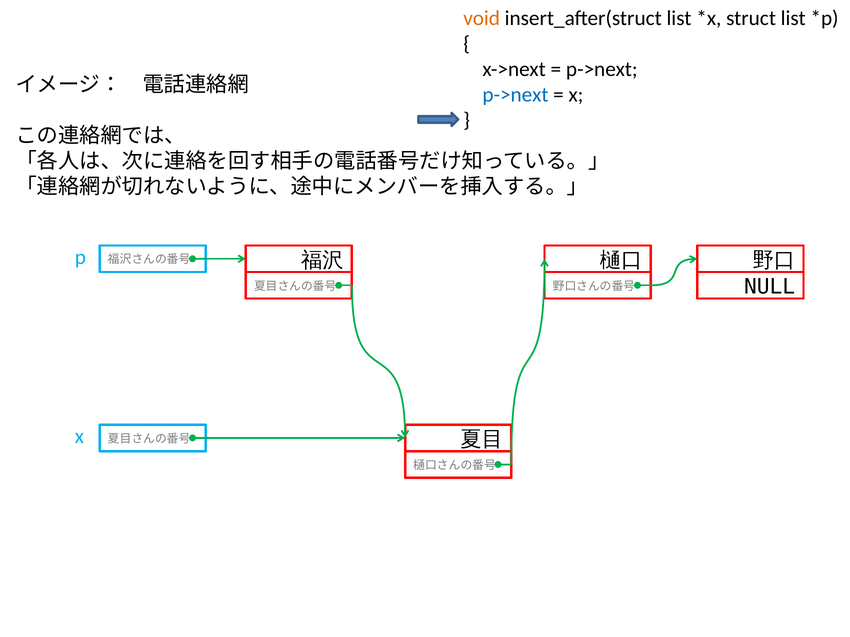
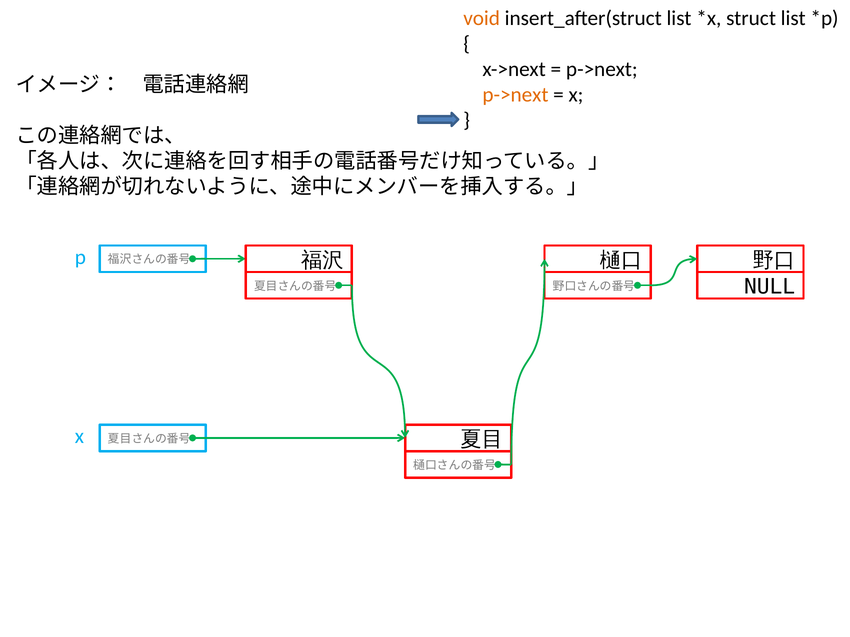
p->next at (515, 95) colour: blue -> orange
